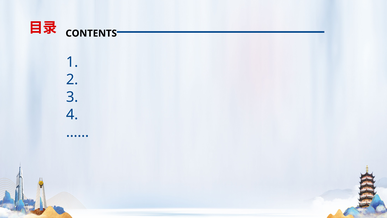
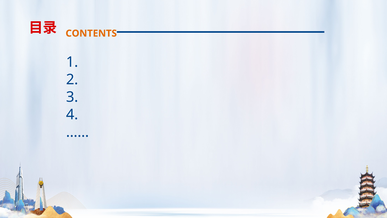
CONTENTS colour: black -> orange
